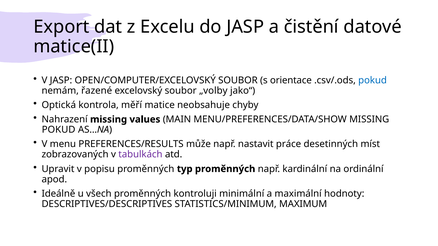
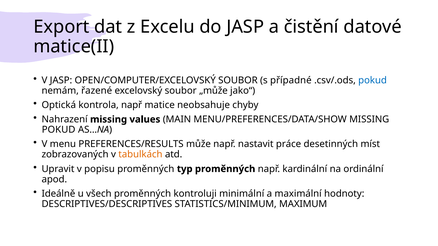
orientace: orientace -> případné
„volby: „volby -> „může
kontrola měří: měří -> např
tabulkách colour: purple -> orange
